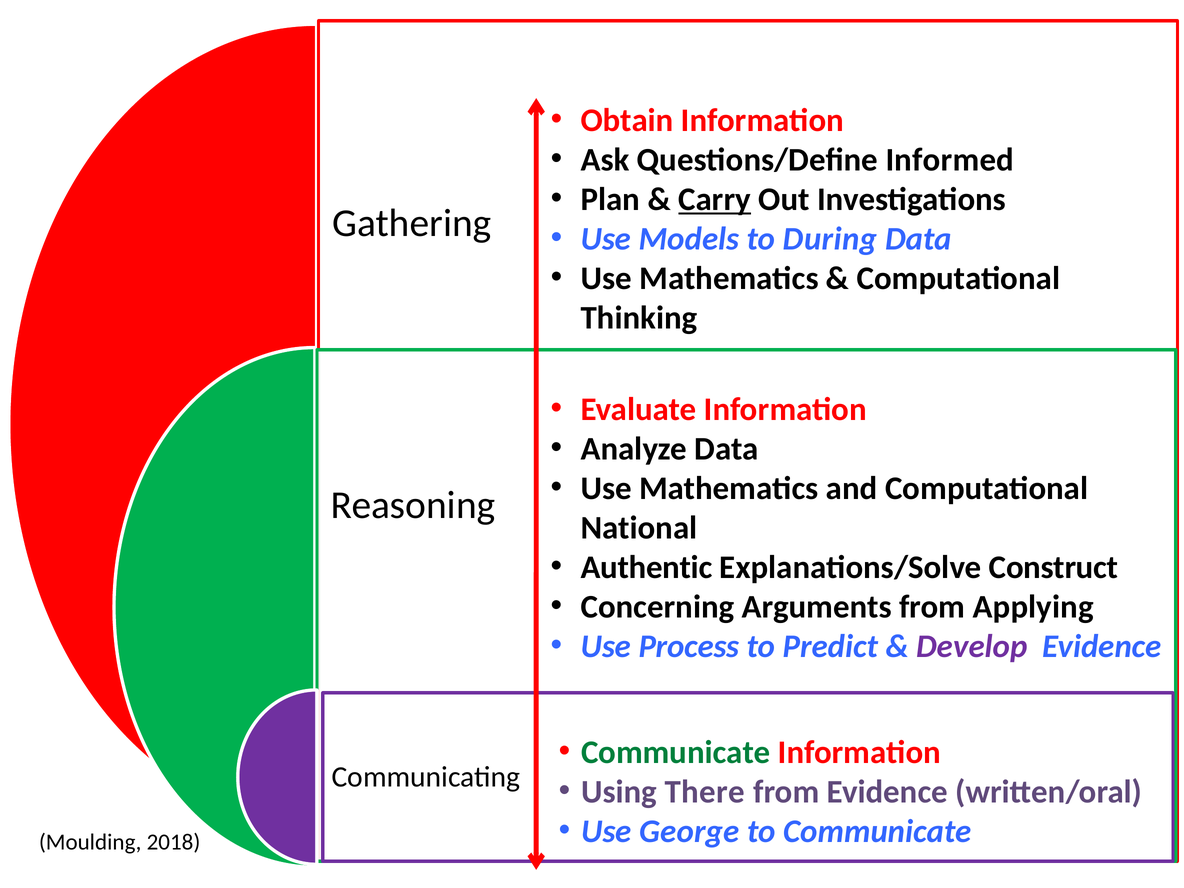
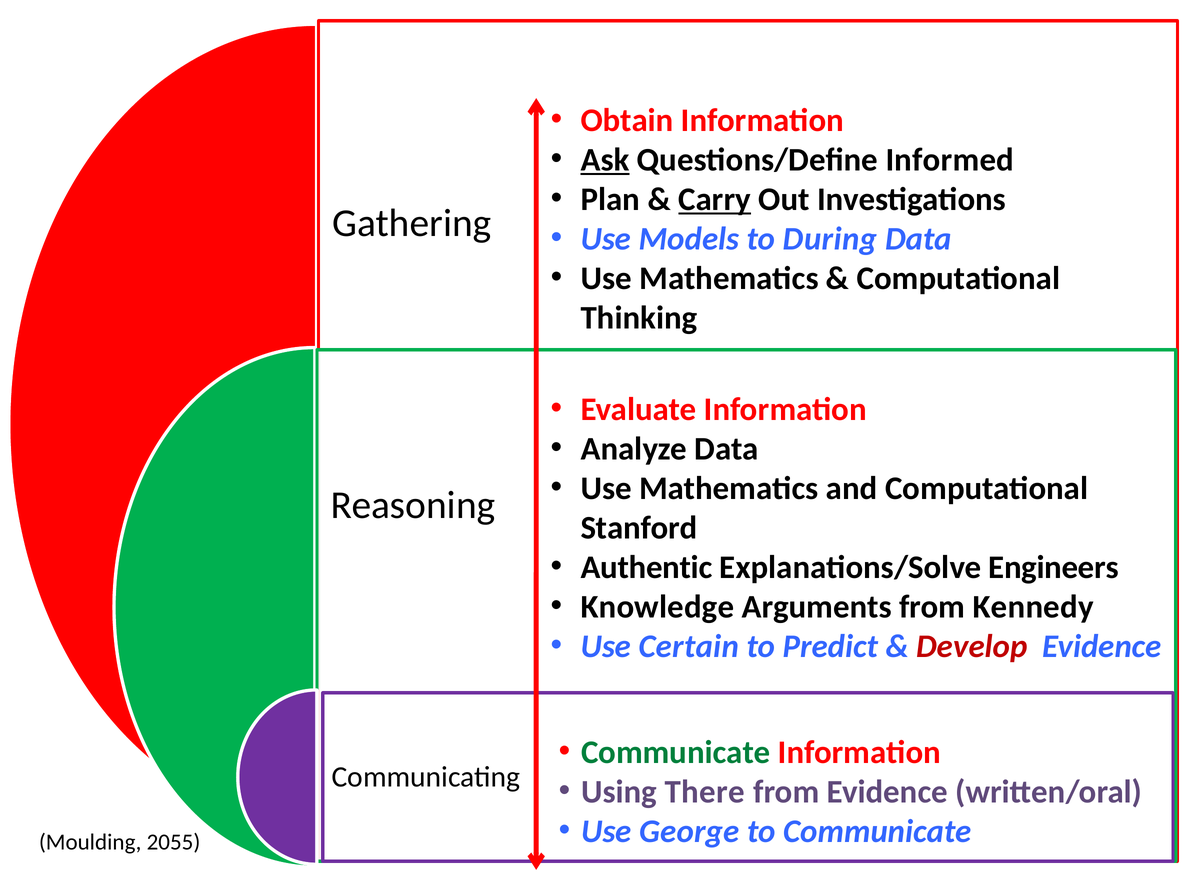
Ask underline: none -> present
National: National -> Stanford
Construct: Construct -> Engineers
Concerning: Concerning -> Knowledge
Applying: Applying -> Kennedy
Process: Process -> Certain
Develop colour: purple -> red
2018: 2018 -> 2055
